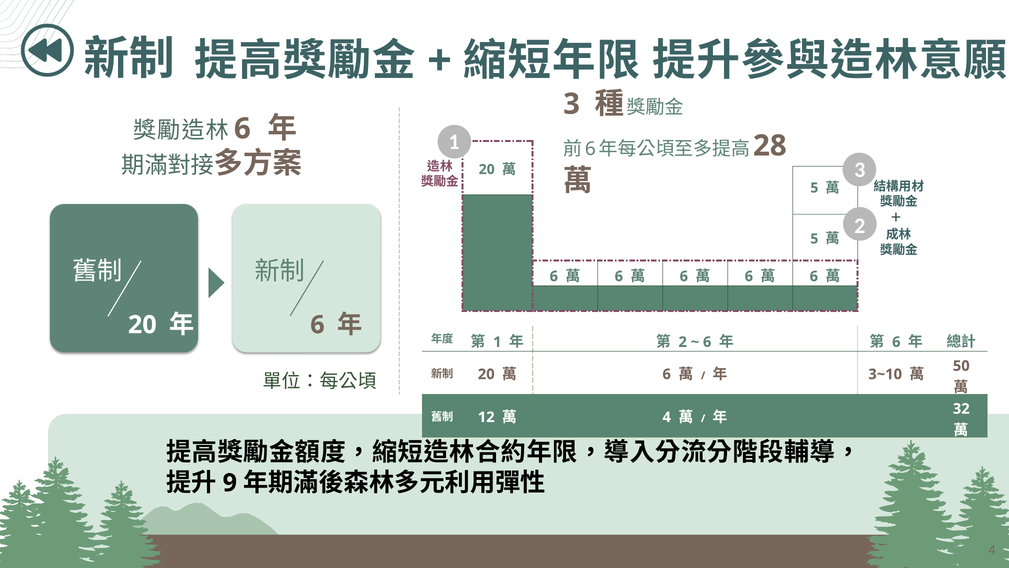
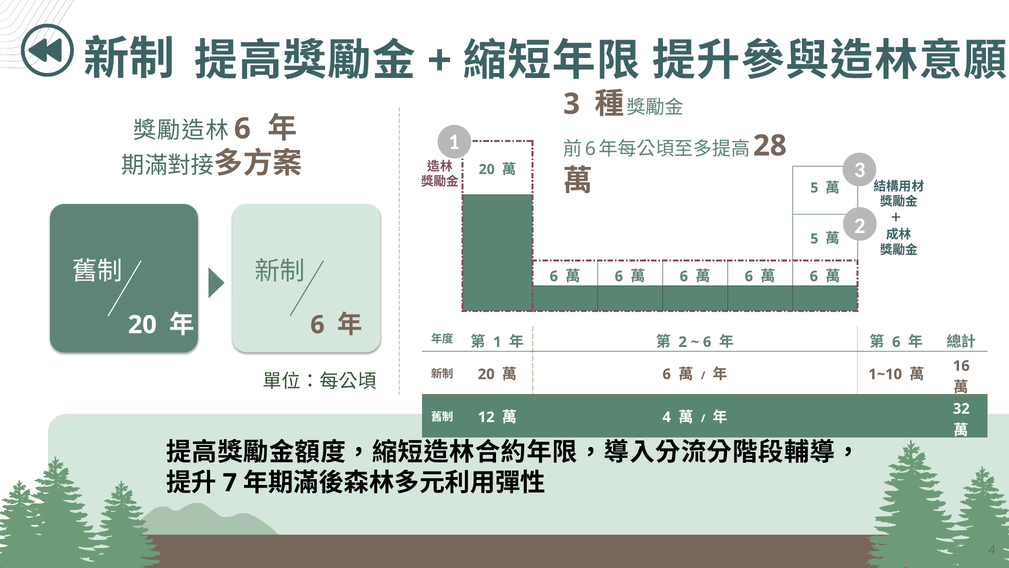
3~10: 3~10 -> 1~10
50: 50 -> 16
9: 9 -> 7
